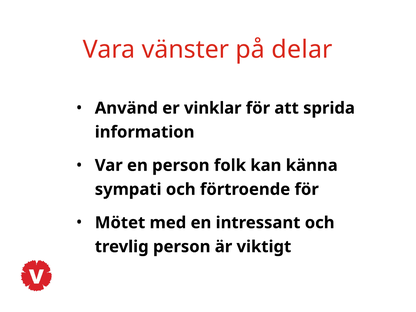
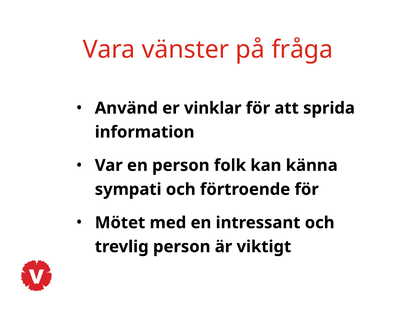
delar: delar -> fråga
